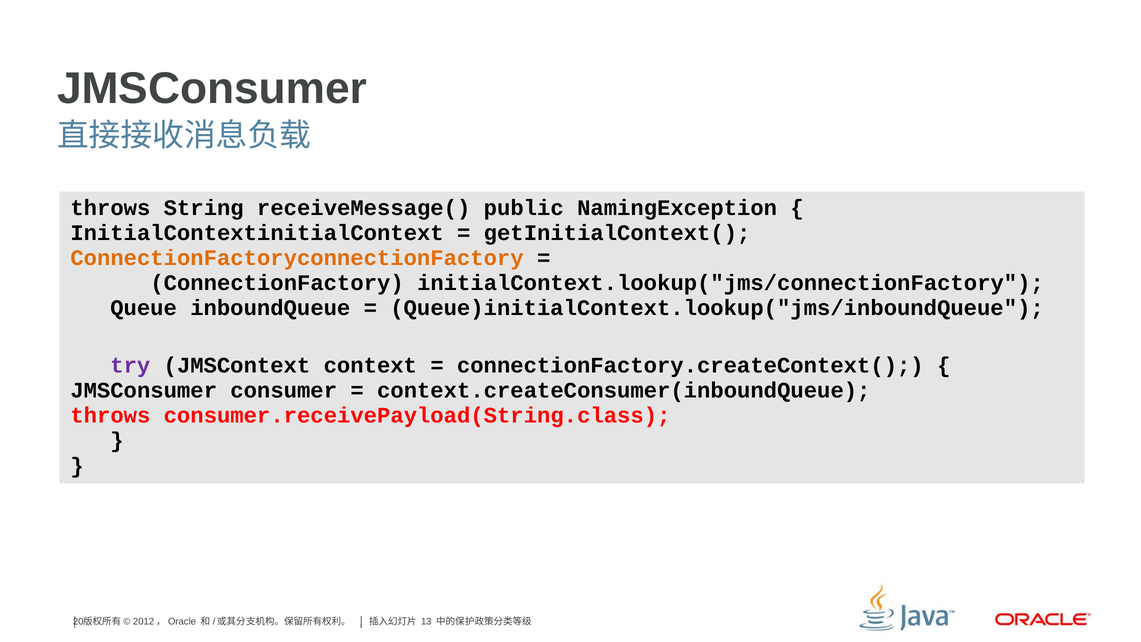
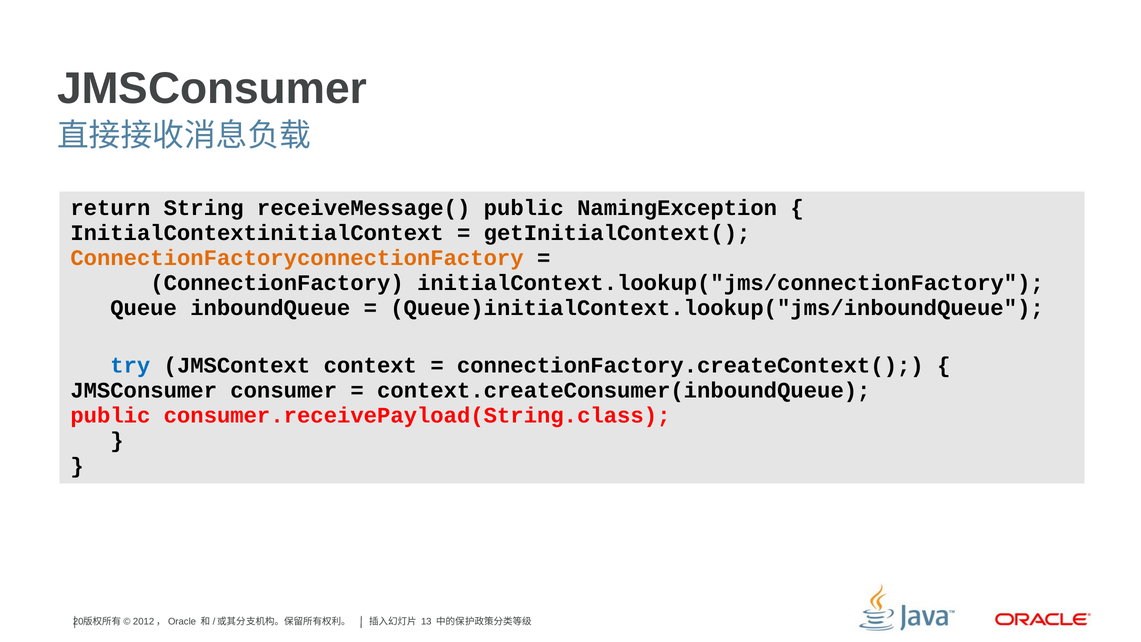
throws at (110, 208): throws -> return
try colour: purple -> blue
throws at (110, 415): throws -> public
